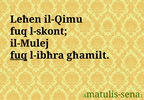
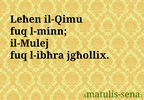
l-skont: l-skont -> l-minn
fuq at (19, 55) underline: present -> none
għamilt: għamilt -> jgħollix
